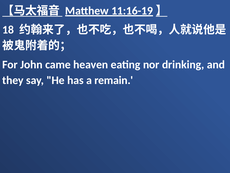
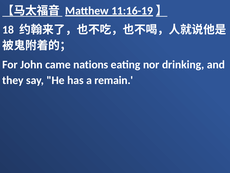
heaven: heaven -> nations
